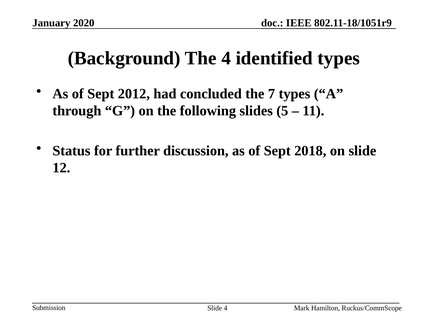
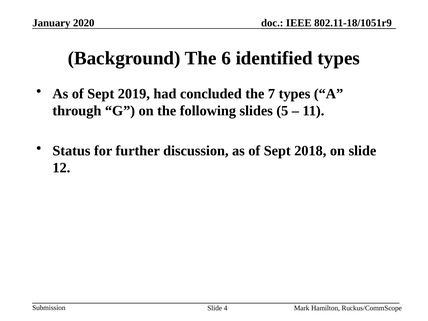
The 4: 4 -> 6
2012: 2012 -> 2019
